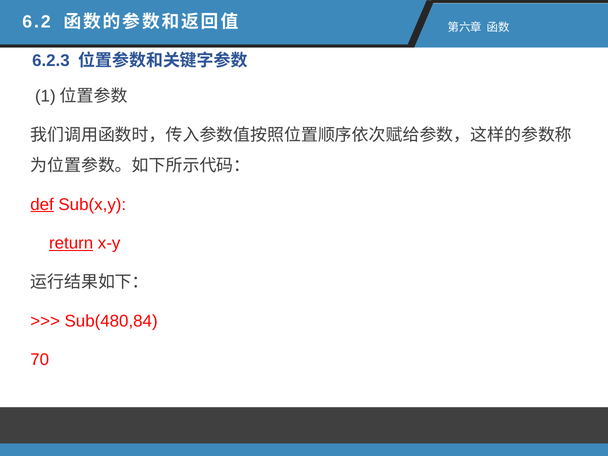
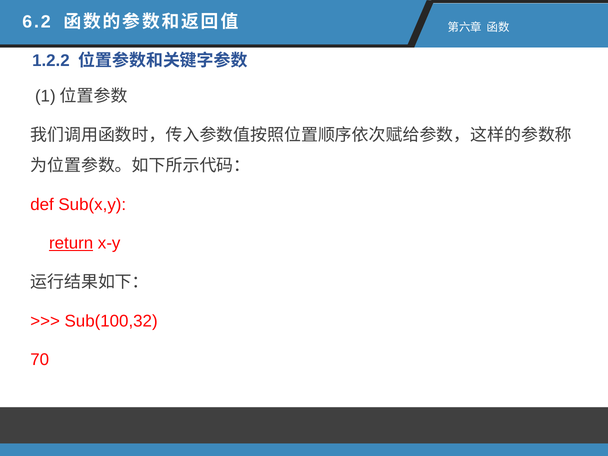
6.2.3: 6.2.3 -> 1.2.2
def underline: present -> none
Sub(480,84: Sub(480,84 -> Sub(100,32
